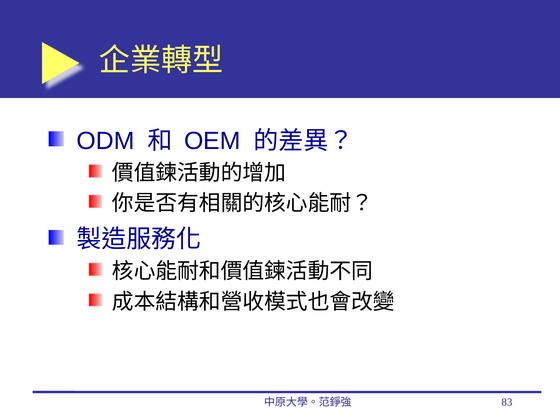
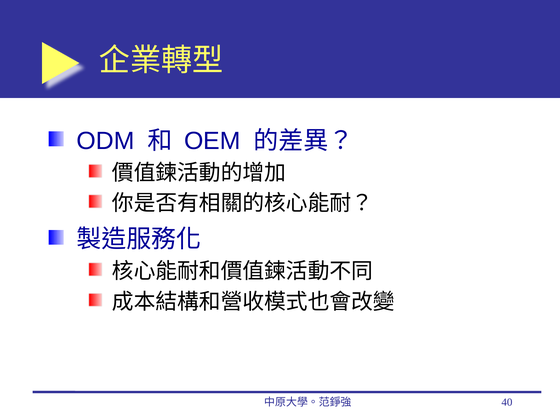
83: 83 -> 40
